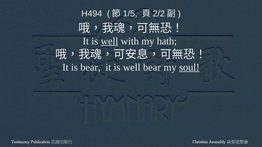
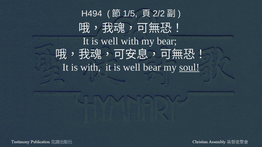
well at (109, 41) underline: present -> none
my hath: hath -> bear
is bear: bear -> with
